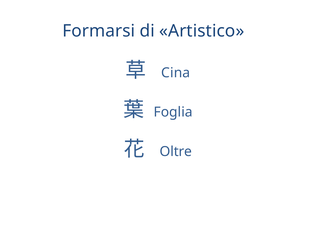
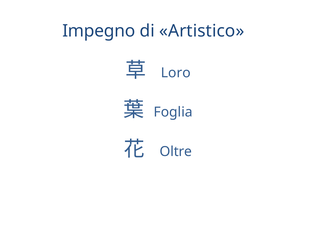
Formarsi: Formarsi -> Impegno
Cina: Cina -> Loro
